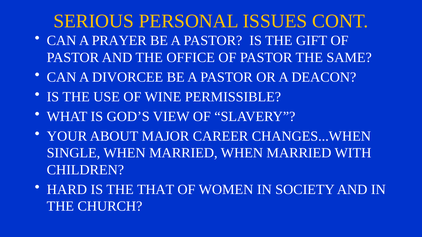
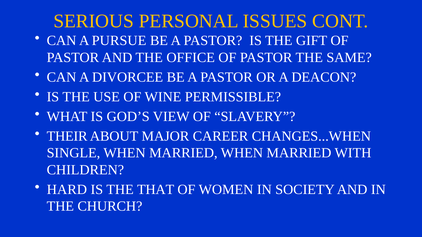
PRAYER: PRAYER -> PURSUE
YOUR: YOUR -> THEIR
